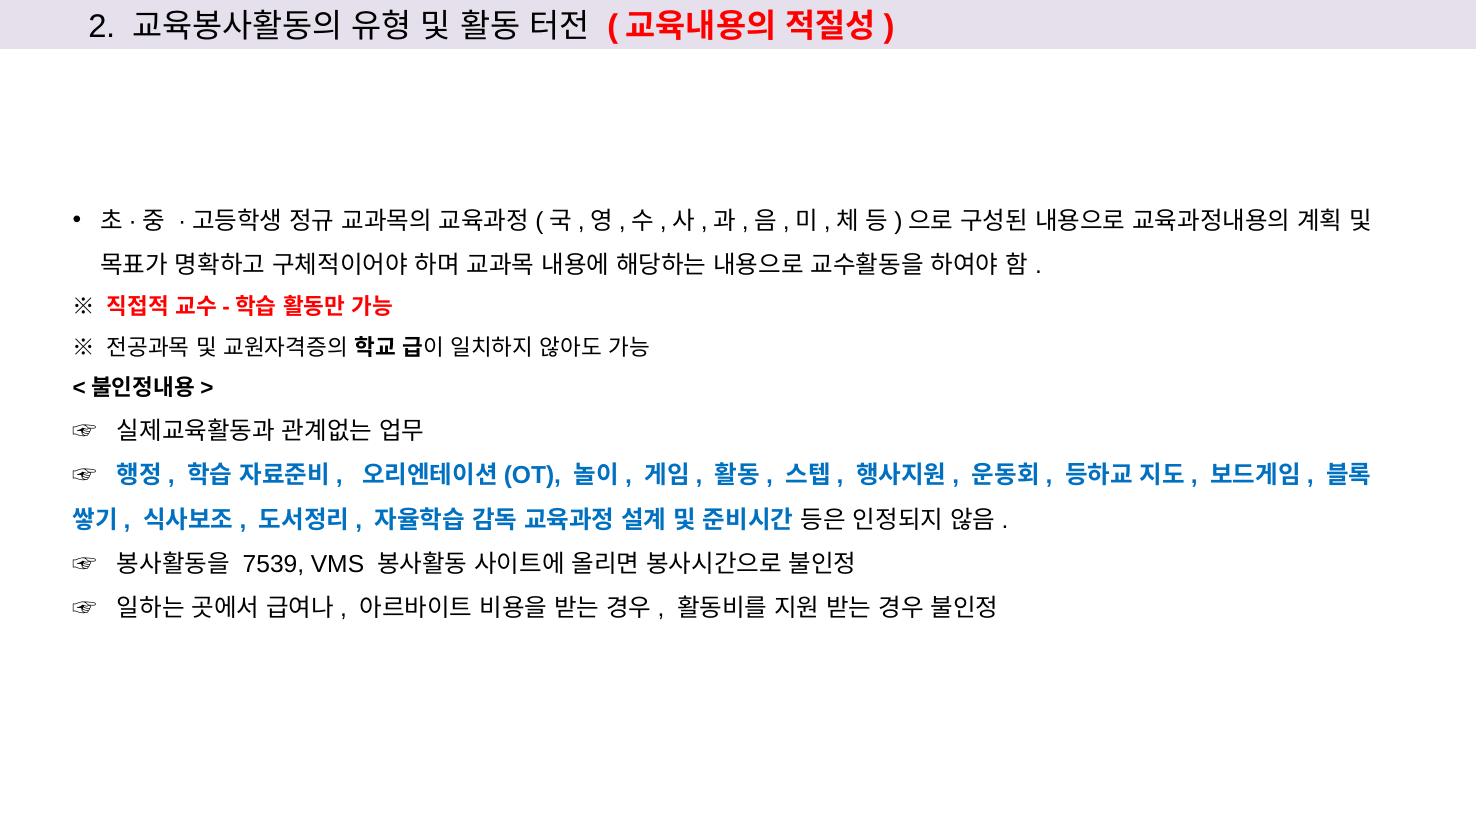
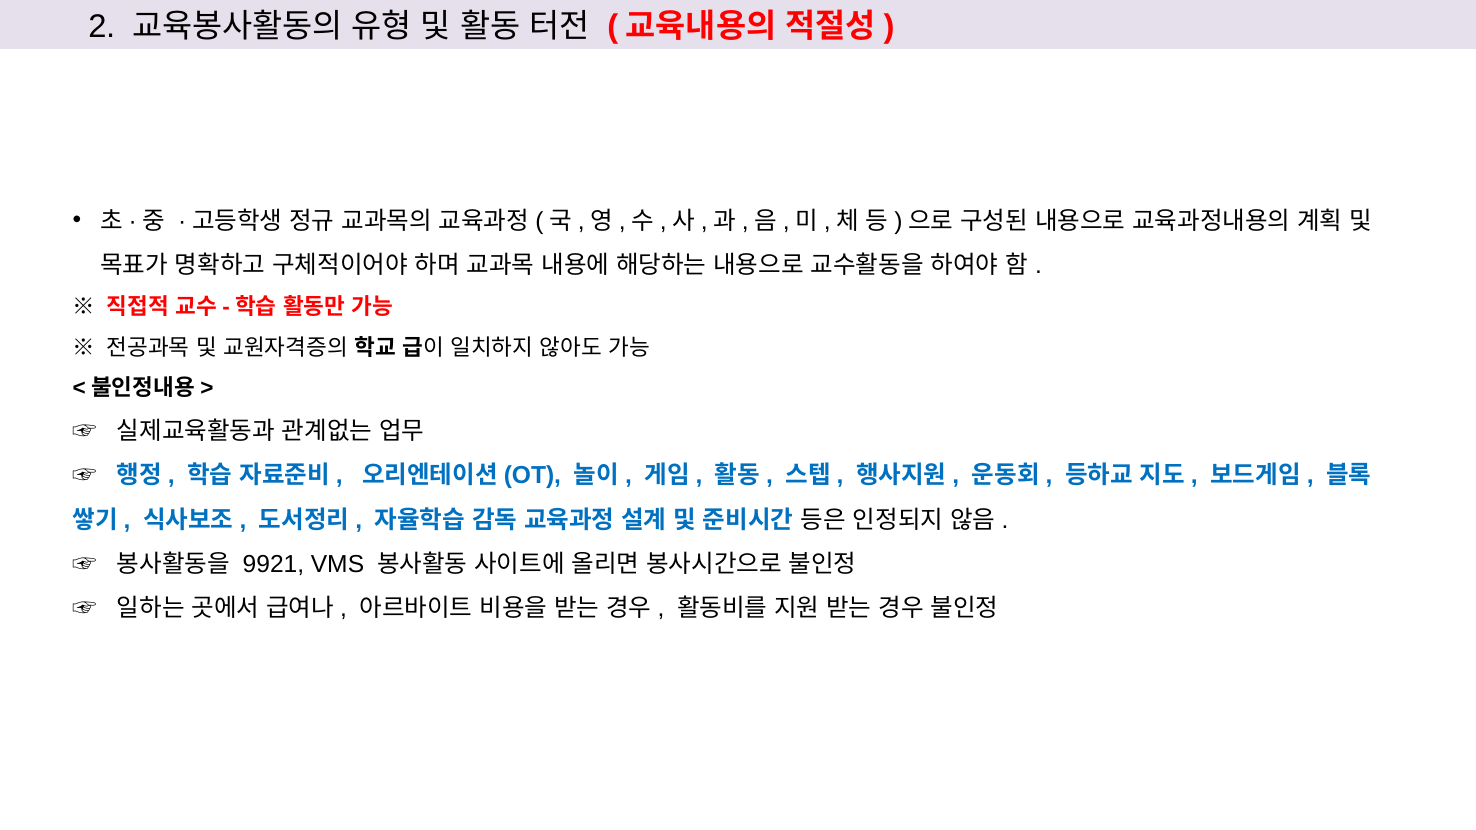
7539: 7539 -> 9921
